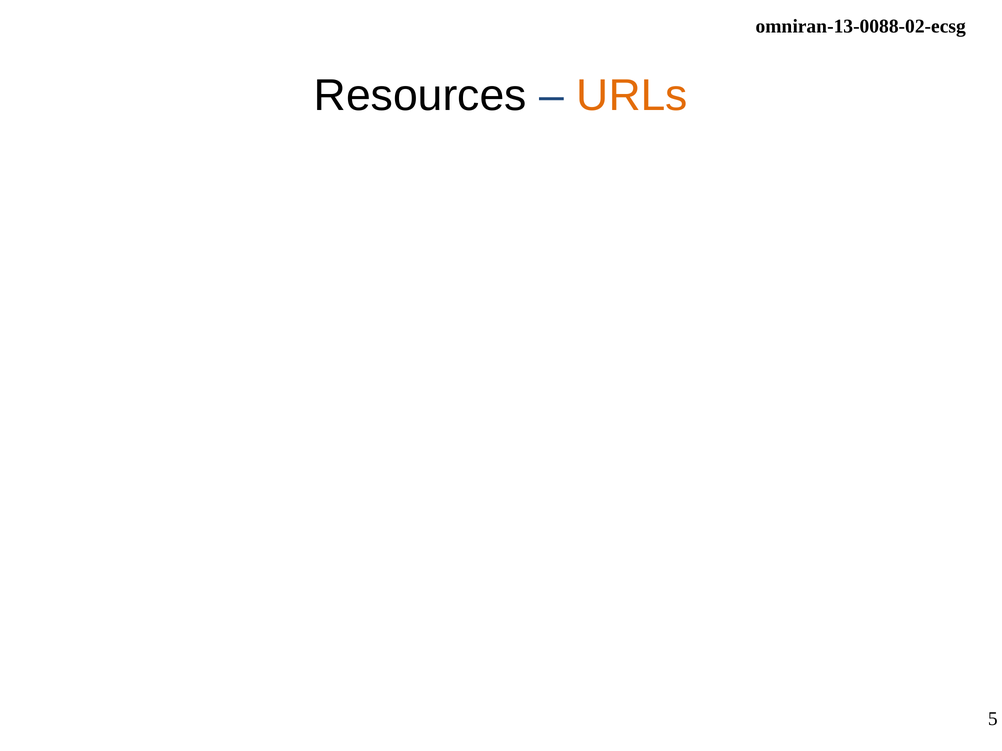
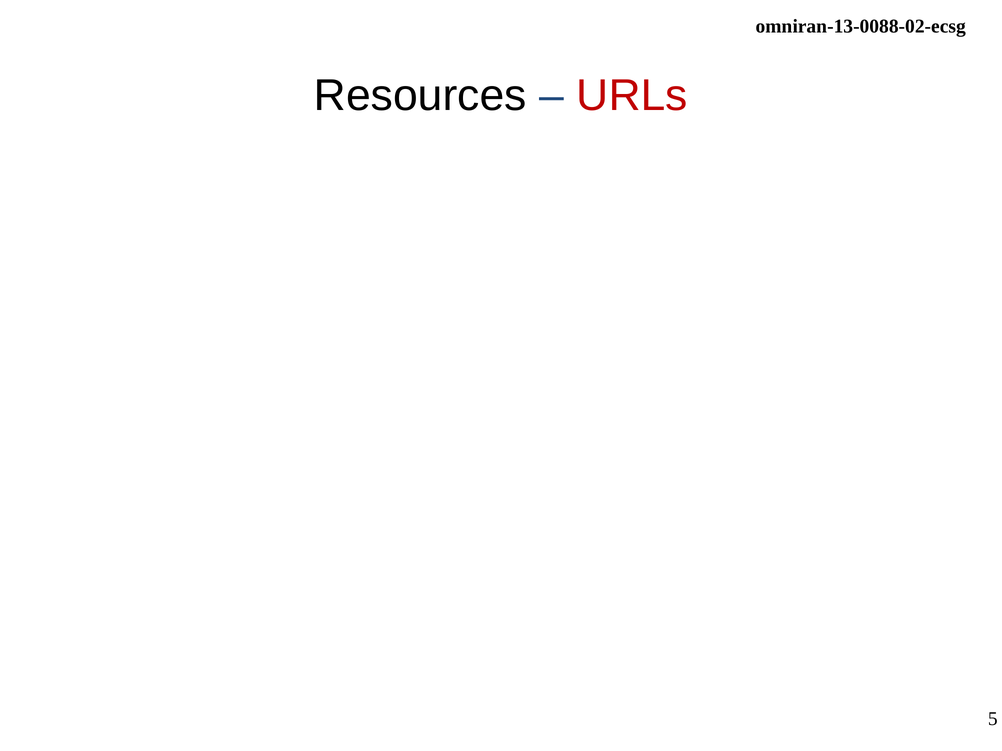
URLs colour: orange -> red
